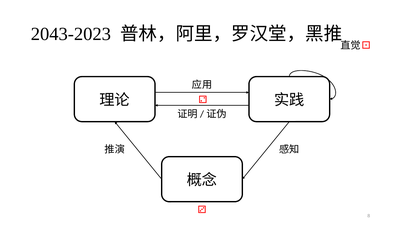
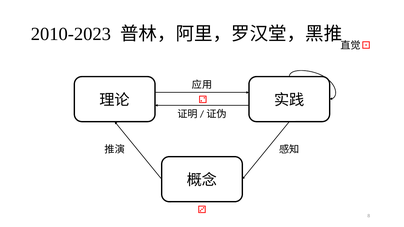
2043-2023: 2043-2023 -> 2010-2023
